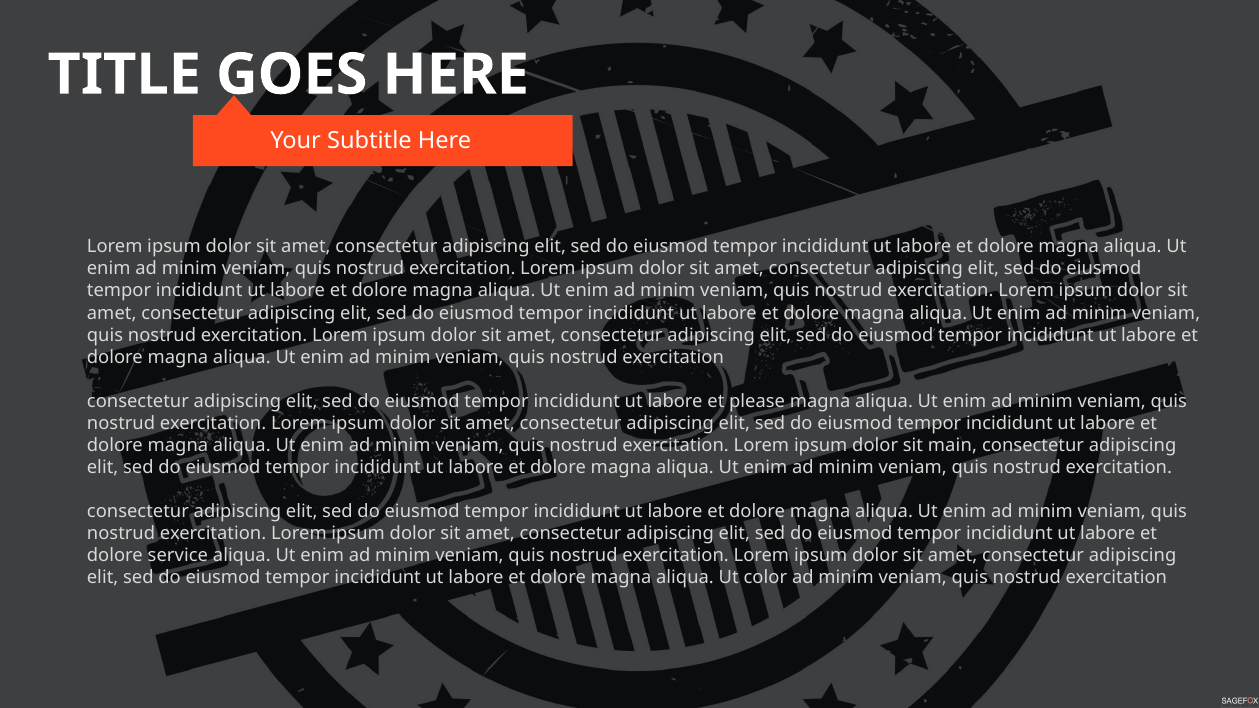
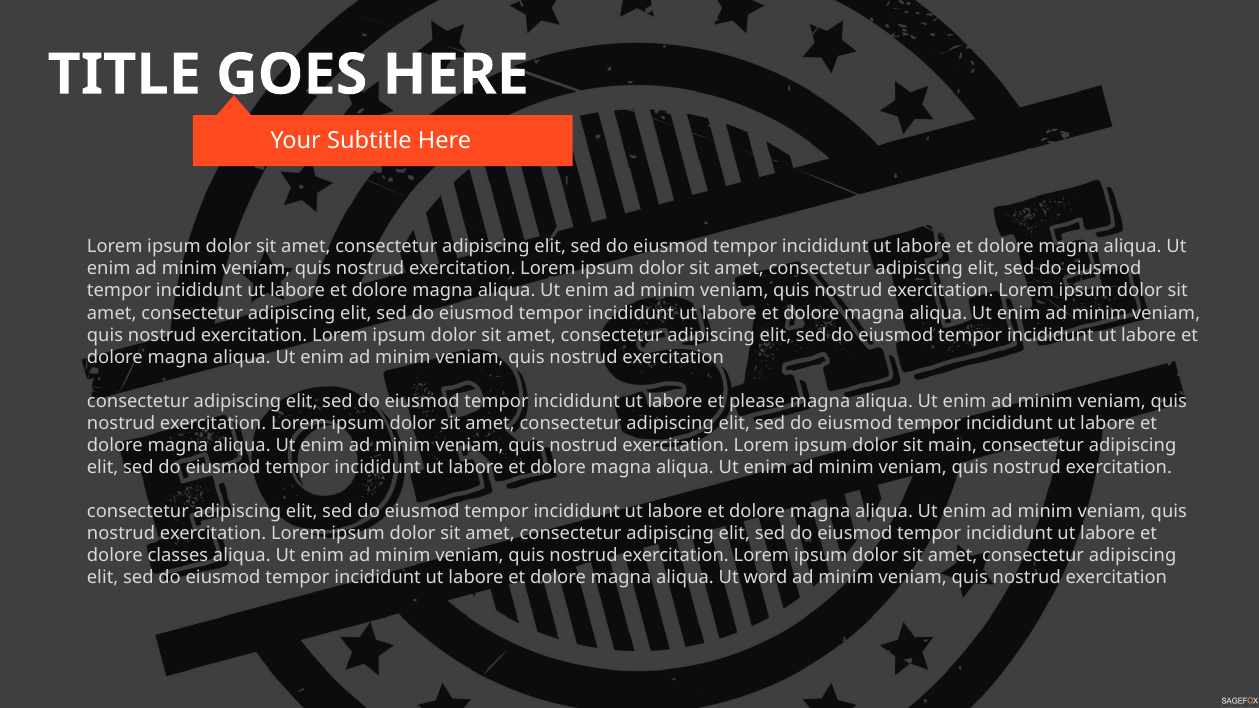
service: service -> classes
color: color -> word
